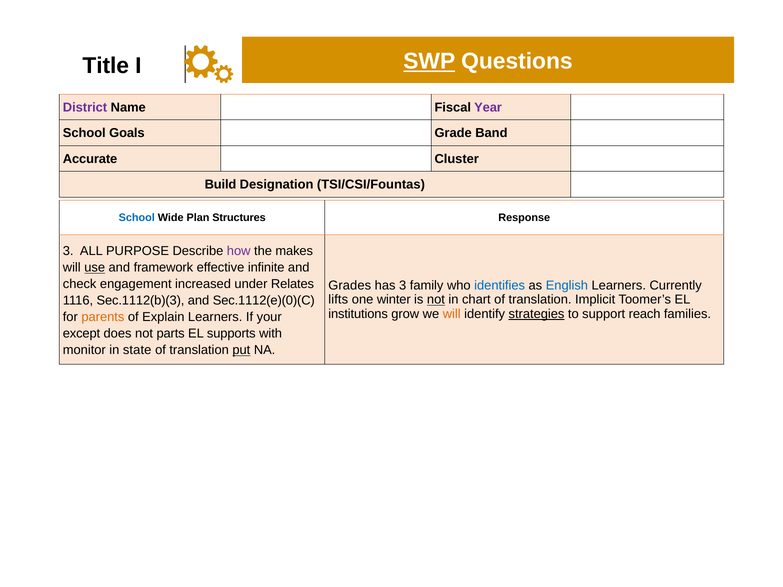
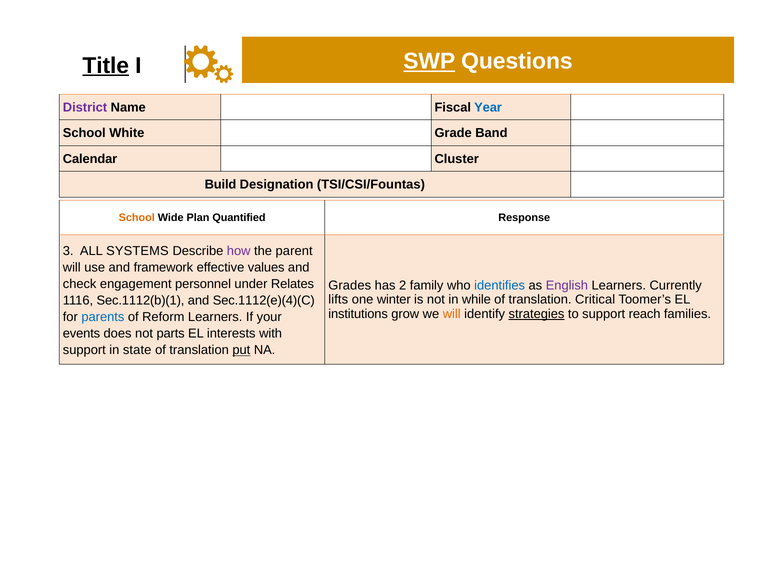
Title underline: none -> present
Year colour: purple -> blue
Goals: Goals -> White
Accurate: Accurate -> Calendar
School at (137, 218) colour: blue -> orange
Structures: Structures -> Quantified
PURPOSE: PURPOSE -> SYSTEMS
makes: makes -> parent
use underline: present -> none
infinite: infinite -> values
increased: increased -> personnel
has 3: 3 -> 2
English colour: blue -> purple
not at (436, 300) underline: present -> none
chart: chart -> while
Implicit: Implicit -> Critical
Sec.1112(b)(3: Sec.1112(b)(3 -> Sec.1112(b)(1
Sec.1112(e)(0)(C: Sec.1112(e)(0)(C -> Sec.1112(e)(4)(C
parents colour: orange -> blue
Explain: Explain -> Reform
except: except -> events
supports: supports -> interests
monitor at (84, 350): monitor -> support
